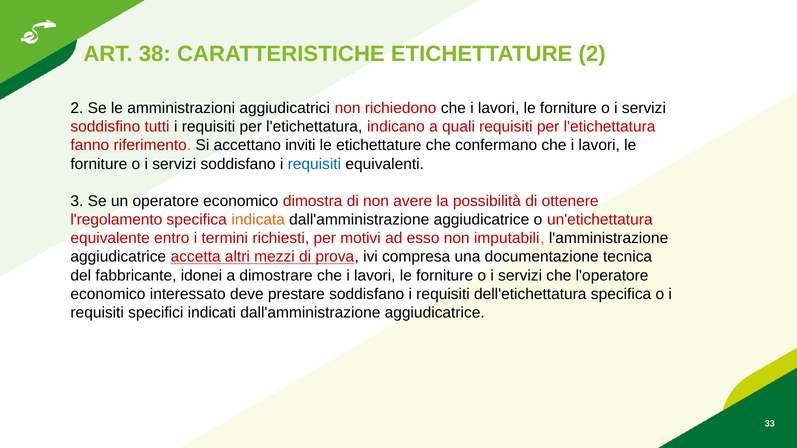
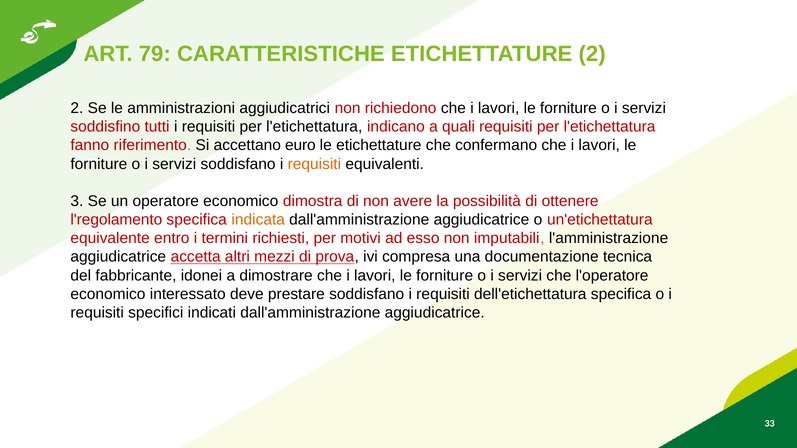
38: 38 -> 79
inviti: inviti -> euro
requisiti at (314, 164) colour: blue -> orange
